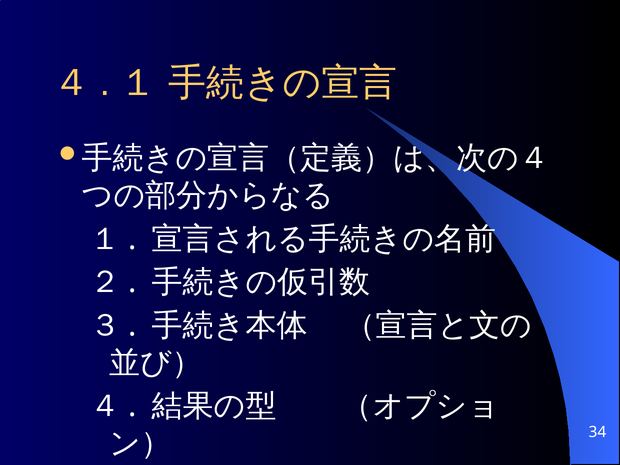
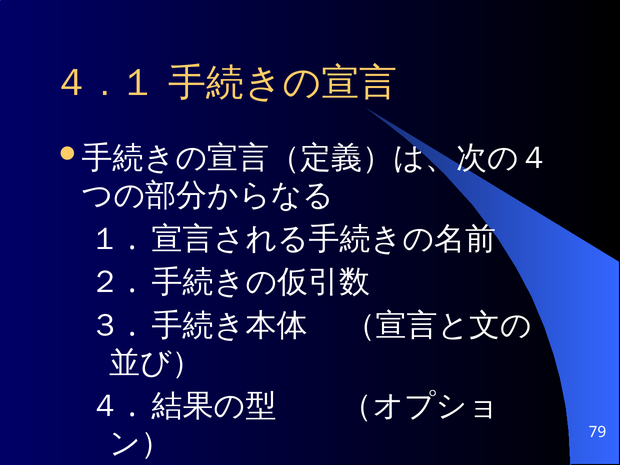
34: 34 -> 79
